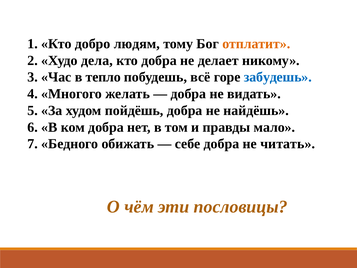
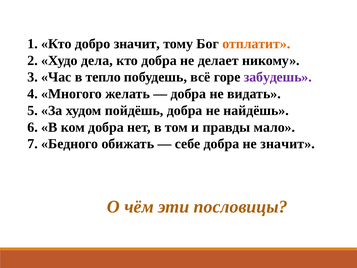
добро людям: людям -> значит
забудешь colour: blue -> purple
не читать: читать -> значит
